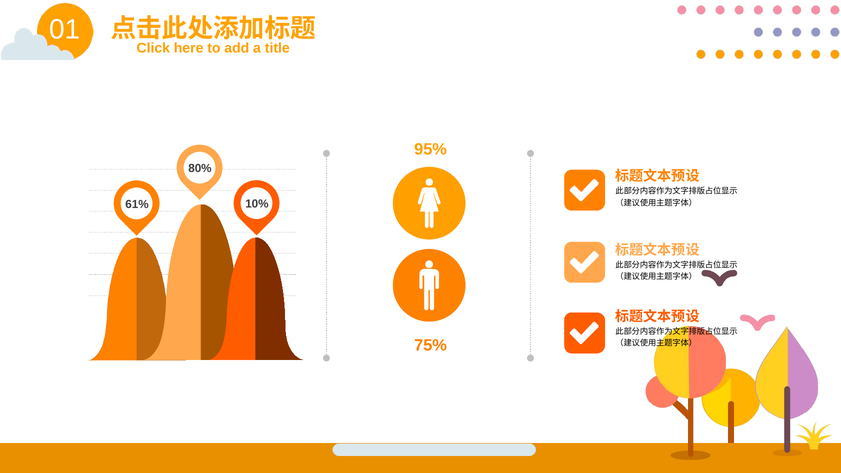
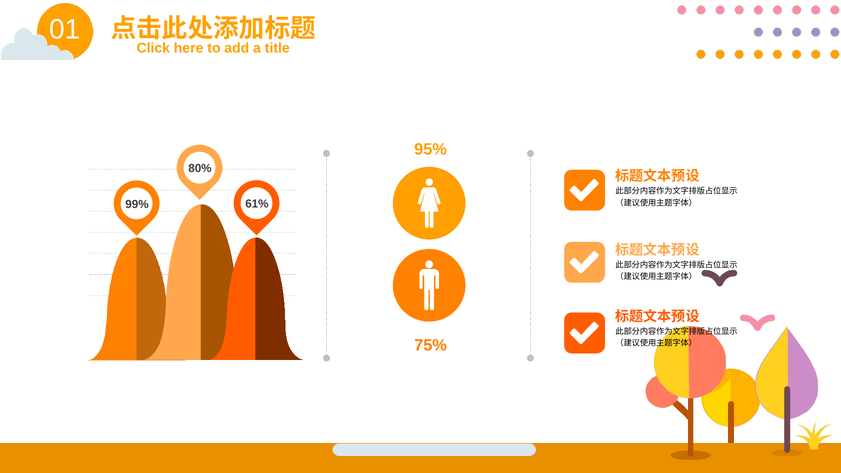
10%: 10% -> 61%
61%: 61% -> 99%
